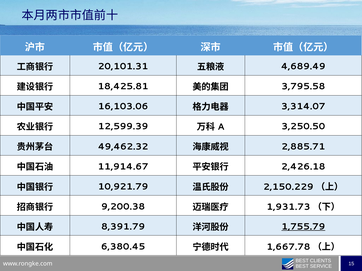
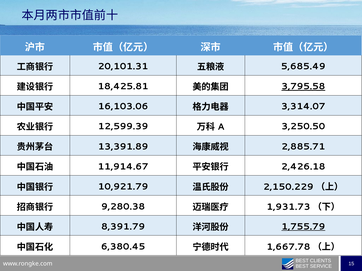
4,689.49: 4,689.49 -> 5,685.49
3,795.58 underline: none -> present
49,462.32: 49,462.32 -> 13,391.89
9,200.38: 9,200.38 -> 9,280.38
